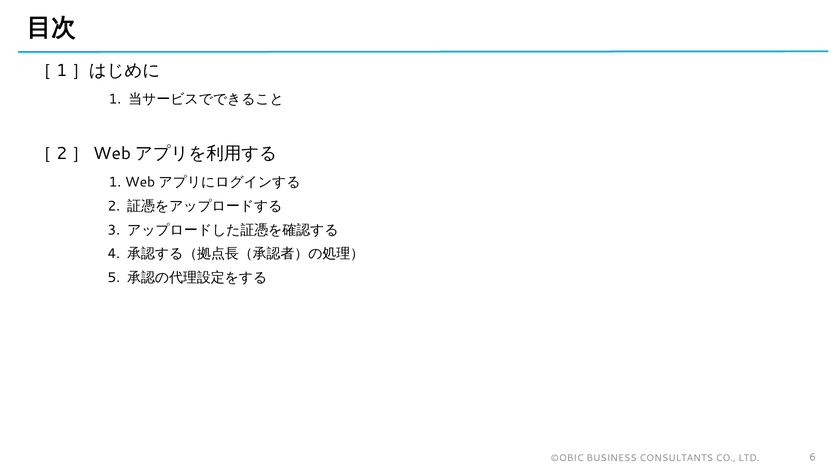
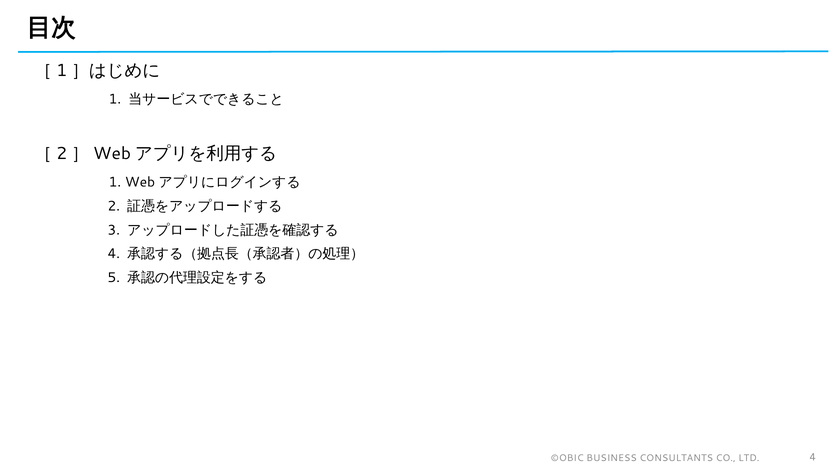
LTD 6: 6 -> 4
